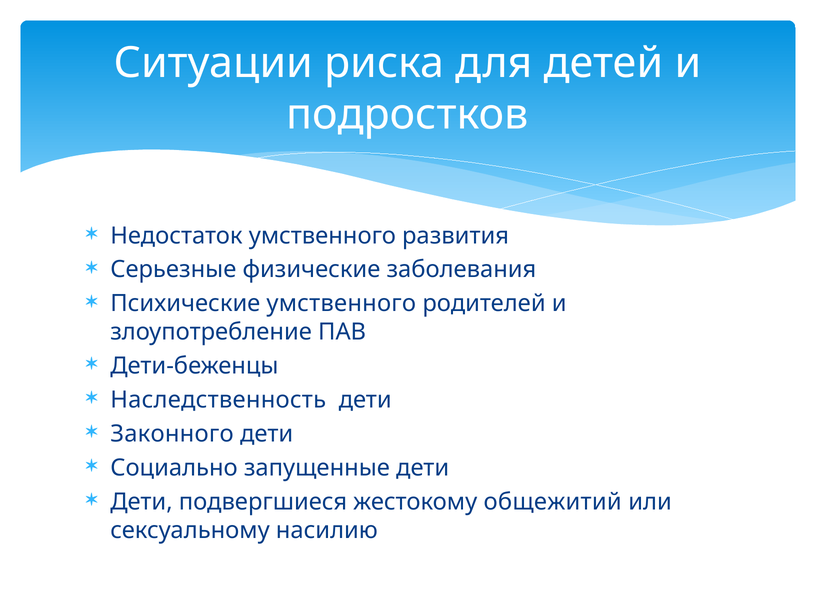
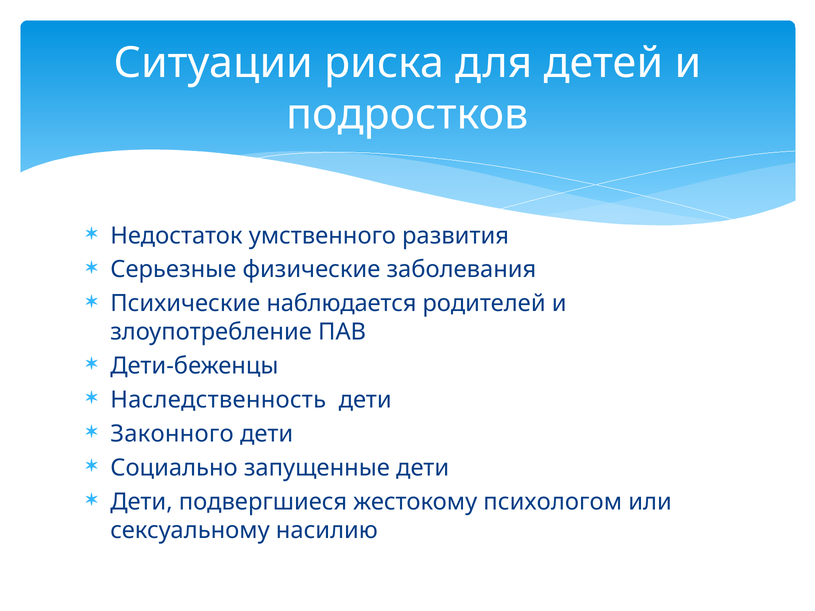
Психические умственного: умственного -> наблюдается
общежитий: общежитий -> психологом
